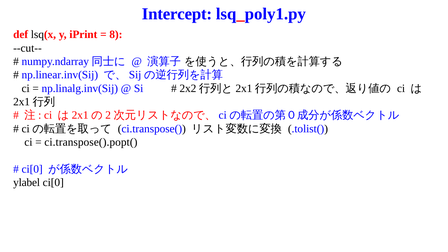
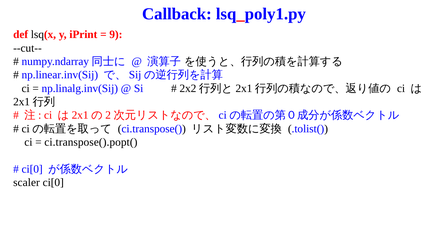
Intercept: Intercept -> Callback
8: 8 -> 9
ylabel: ylabel -> scaler
